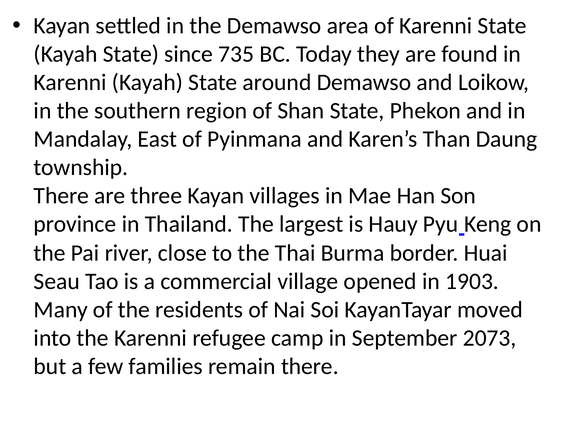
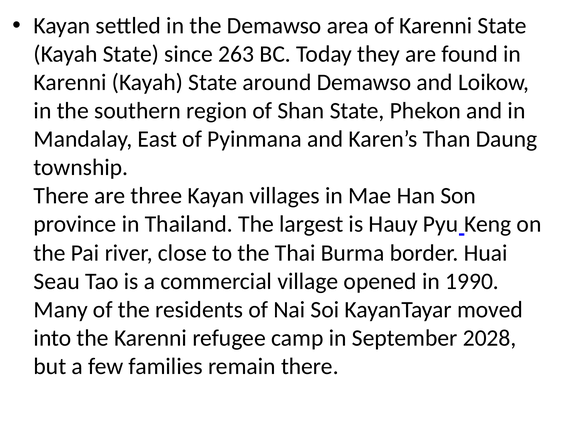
735: 735 -> 263
1903: 1903 -> 1990
2073: 2073 -> 2028
